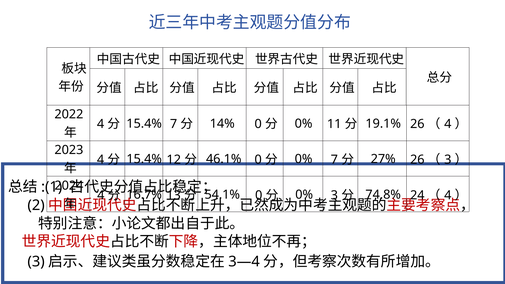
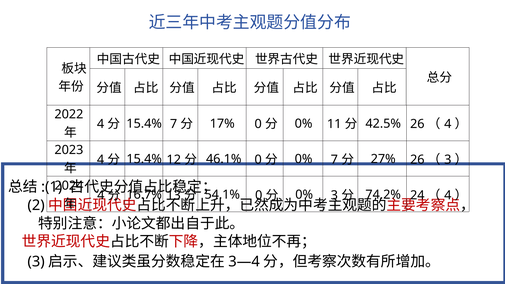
14%: 14% -> 17%
19.1%: 19.1% -> 42.5%
74.8%: 74.8% -> 74.2%
